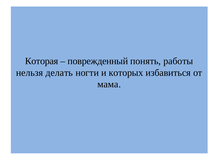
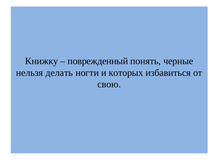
Которая: Которая -> Книжку
работы: работы -> черные
мама: мама -> свою
